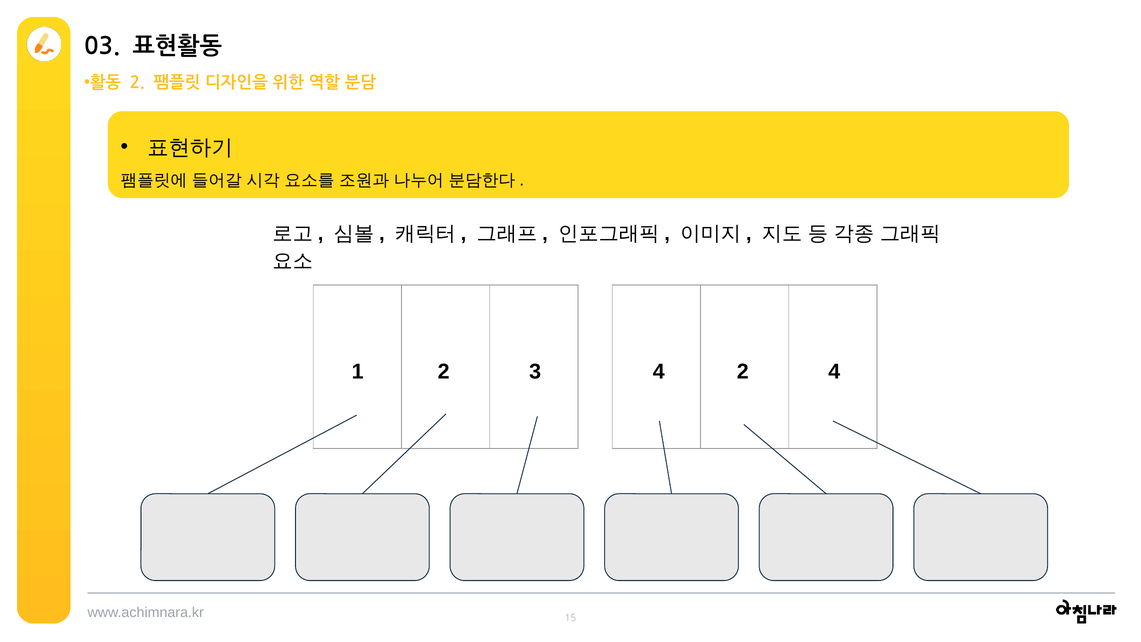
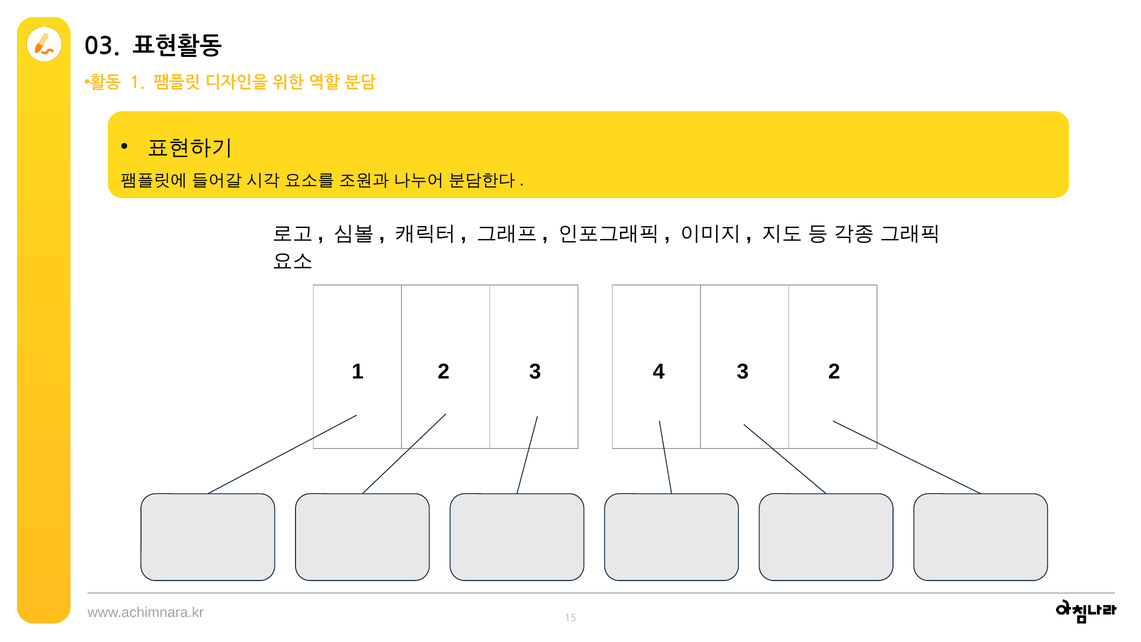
2 at (137, 83): 2 -> 1
3 2: 2 -> 3
4 at (834, 372): 4 -> 2
